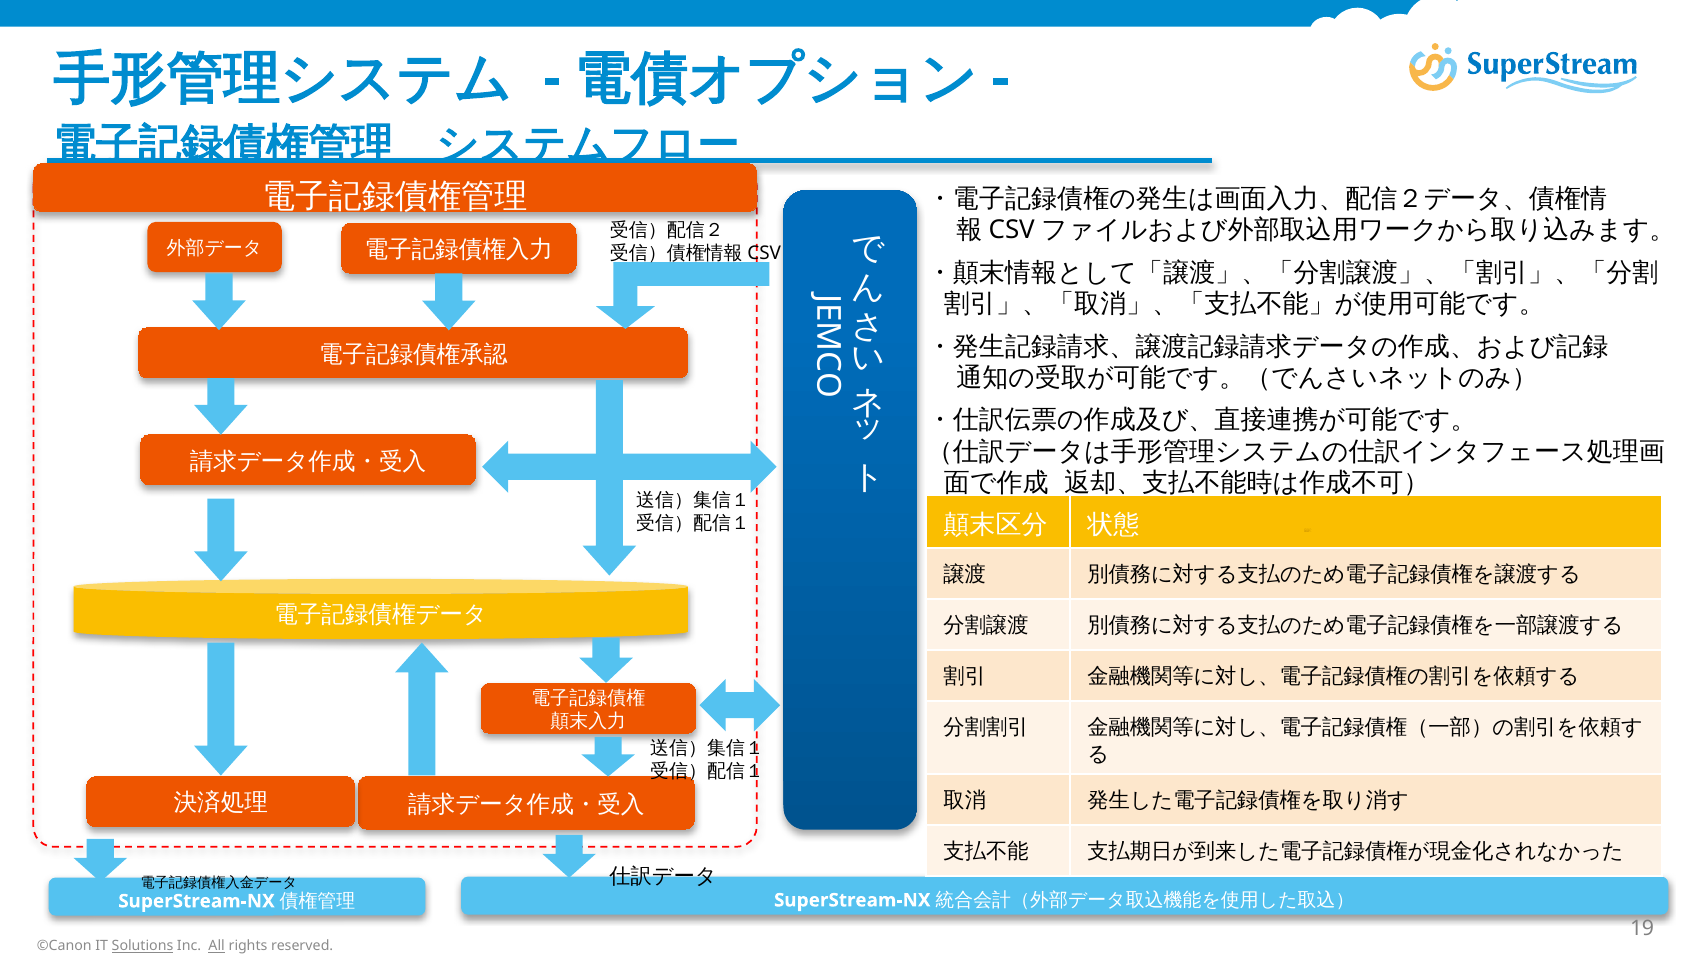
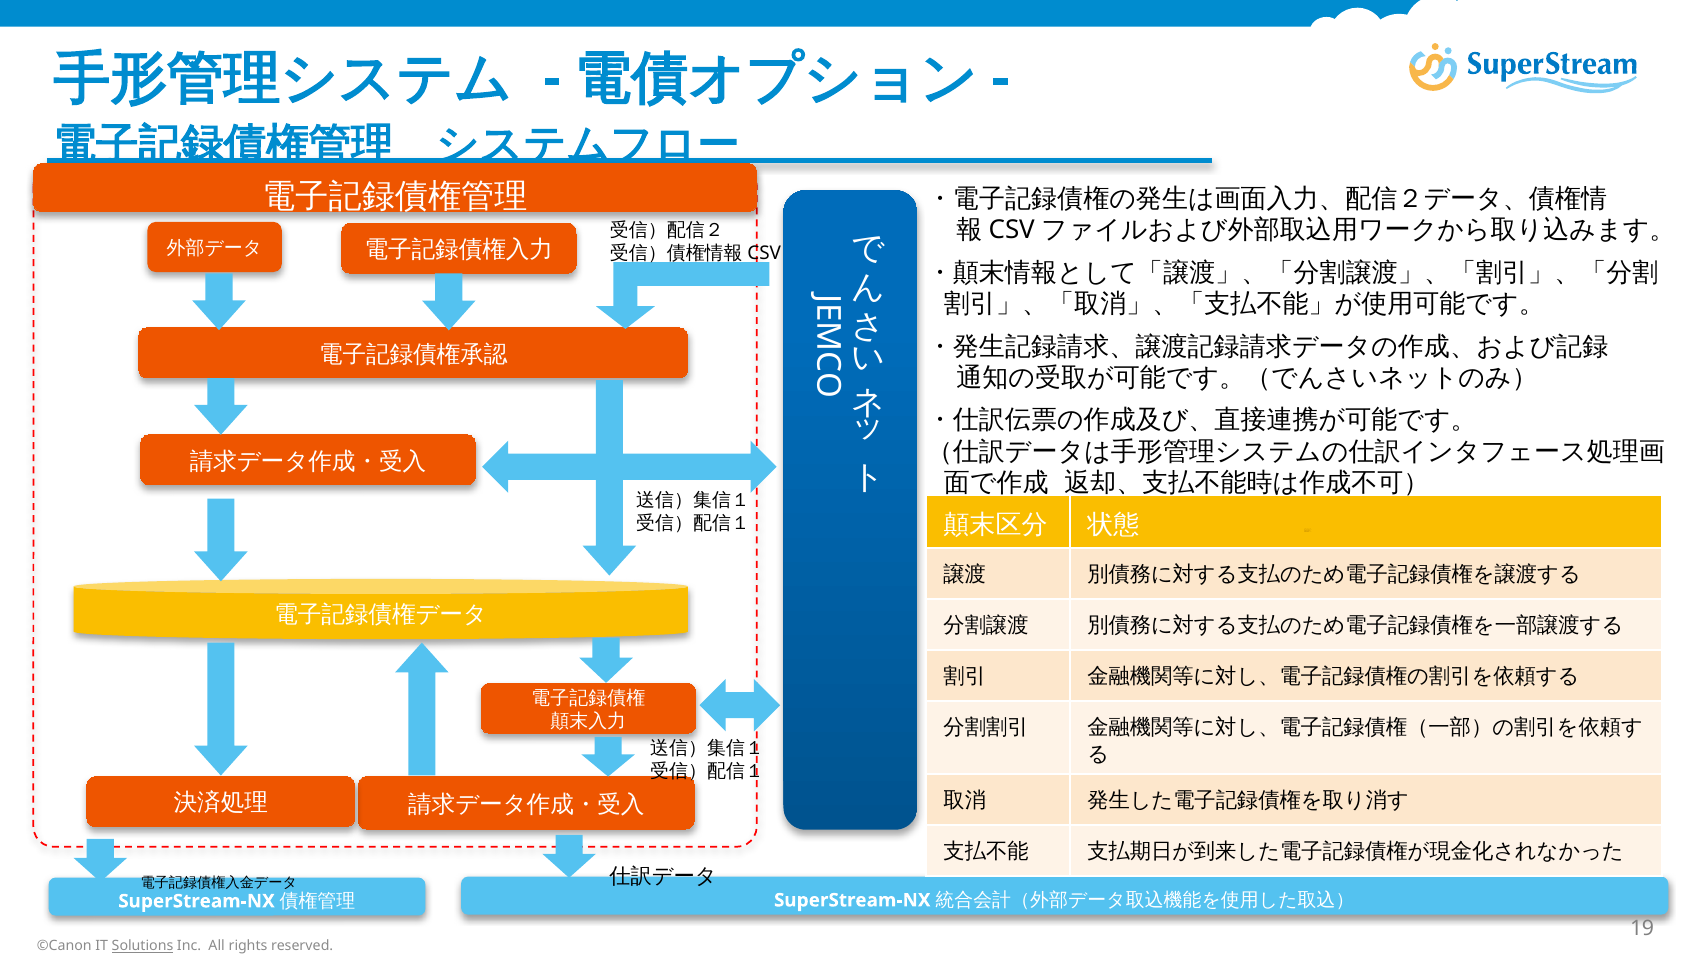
All underline: present -> none
